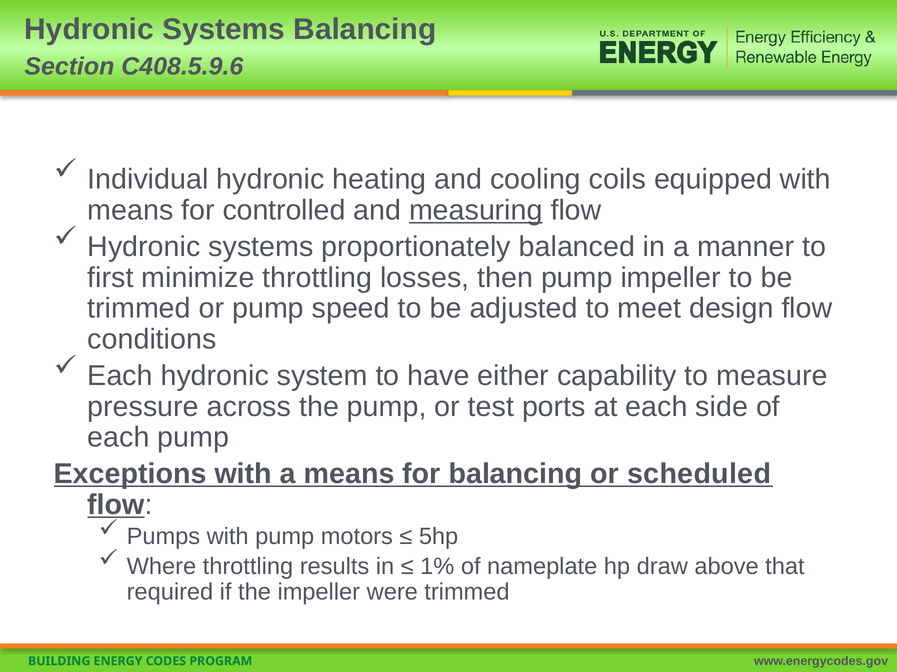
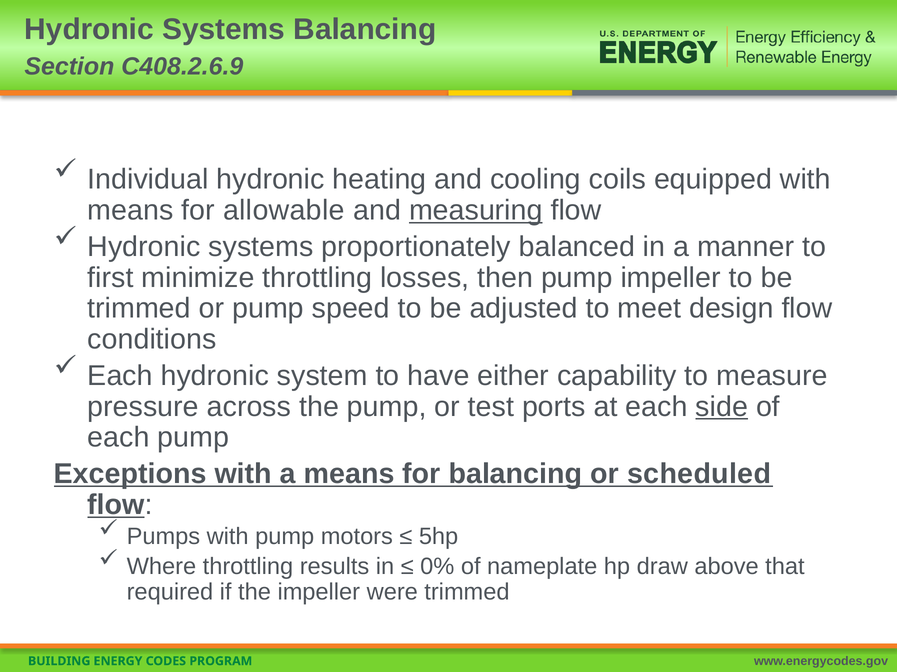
C408.5.9.6: C408.5.9.6 -> C408.2.6.9
controlled: controlled -> allowable
side underline: none -> present
1%: 1% -> 0%
